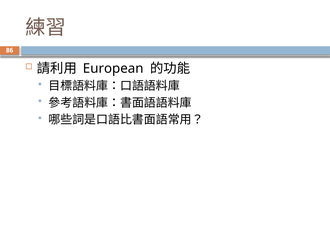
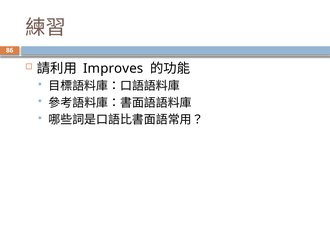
European: European -> Improves
